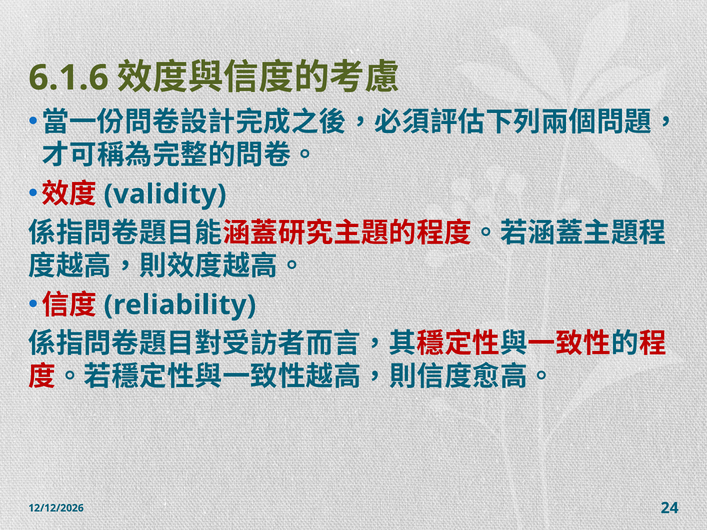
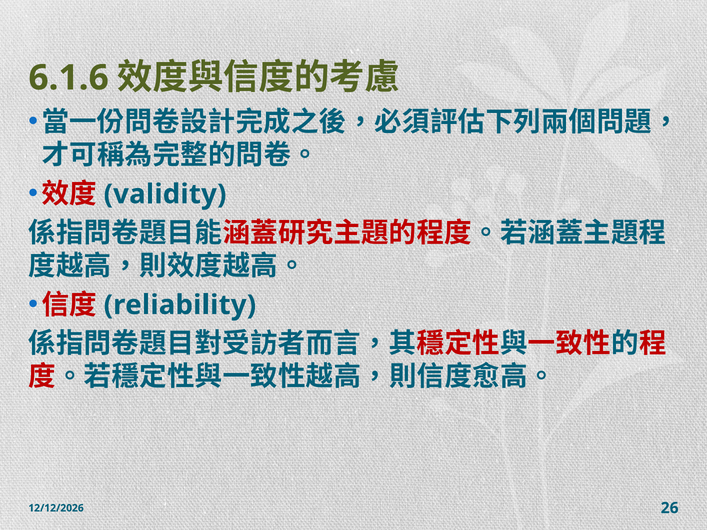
24: 24 -> 26
